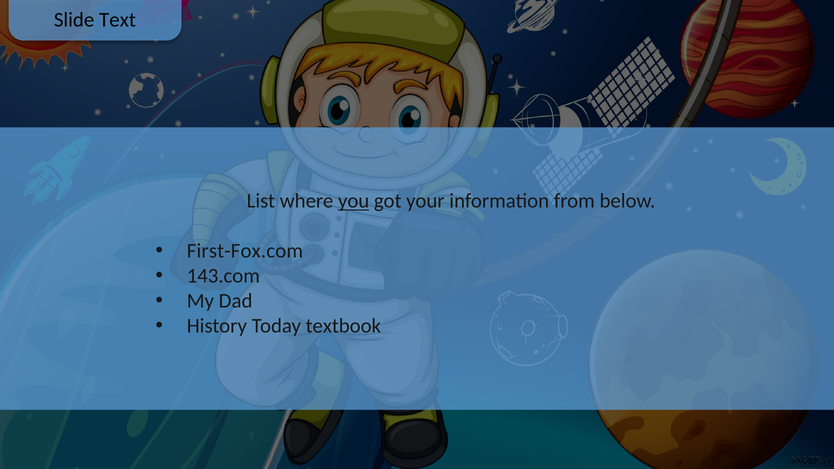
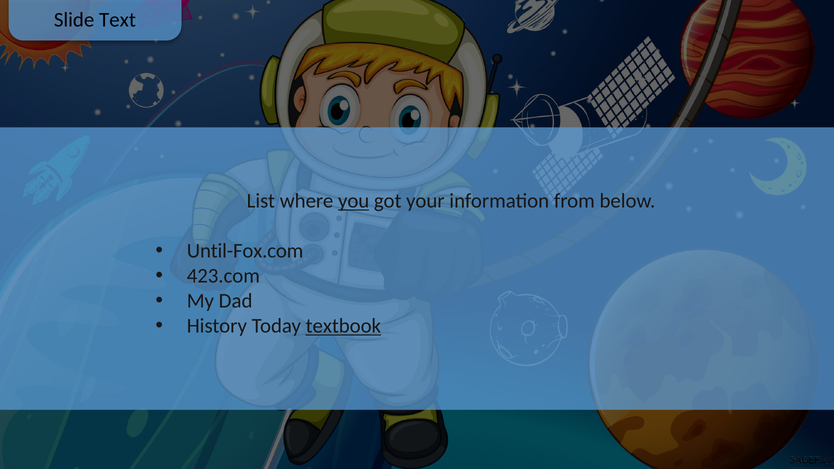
First-Fox.com: First-Fox.com -> Until-Fox.com
143.com: 143.com -> 423.com
textbook underline: none -> present
